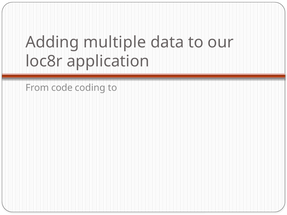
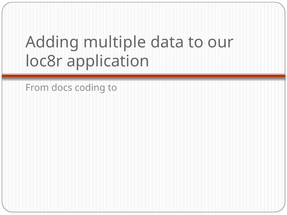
code: code -> docs
